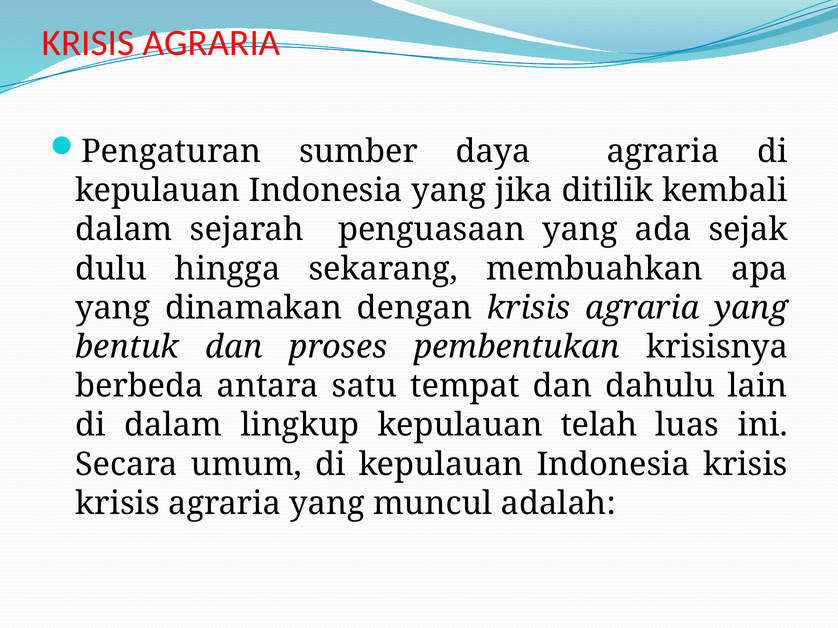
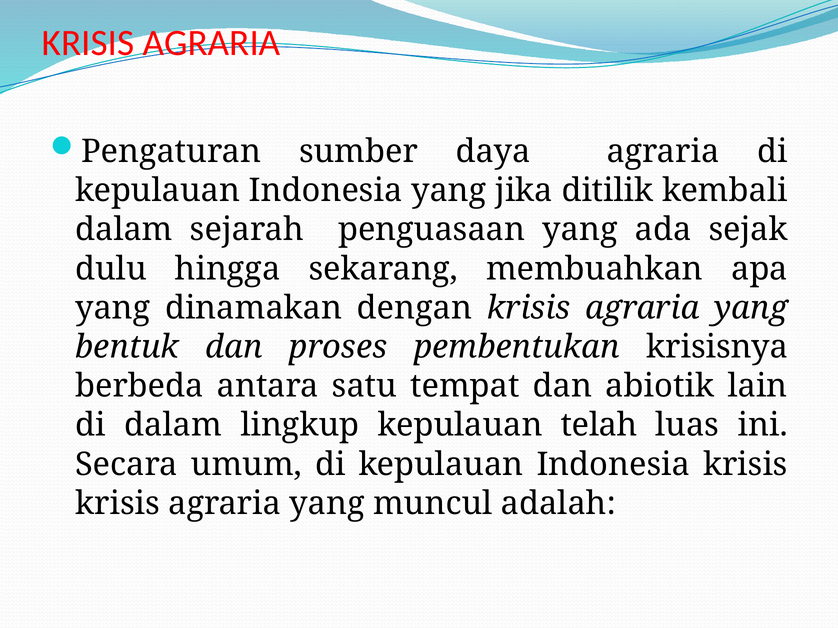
dahulu: dahulu -> abiotik
